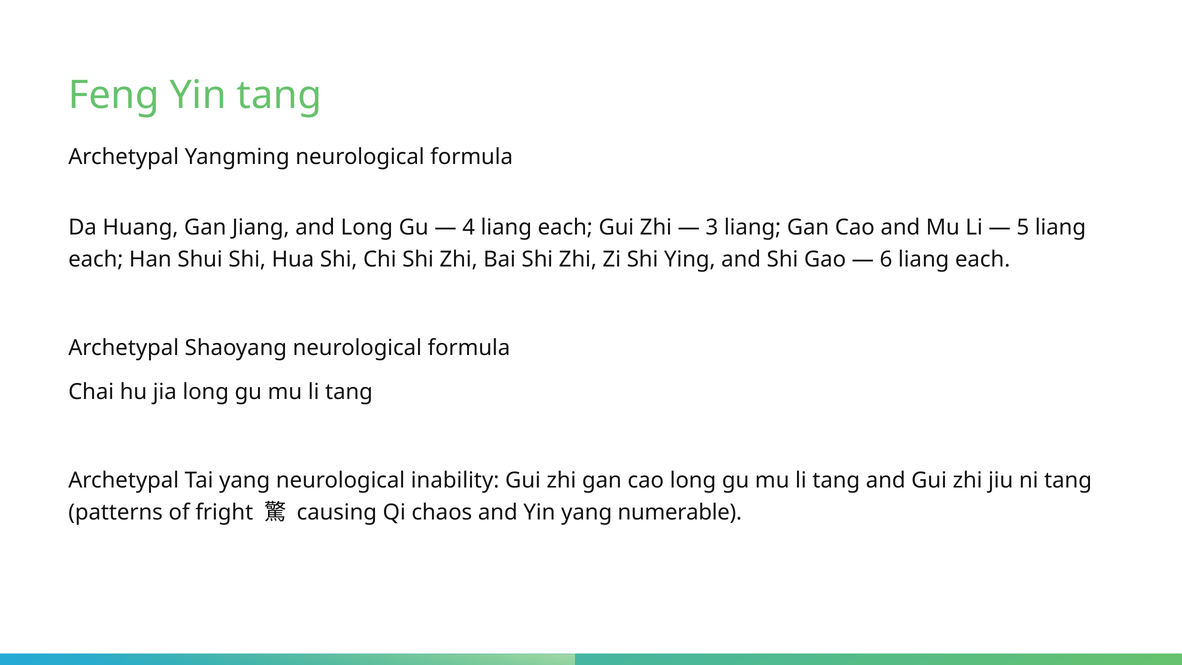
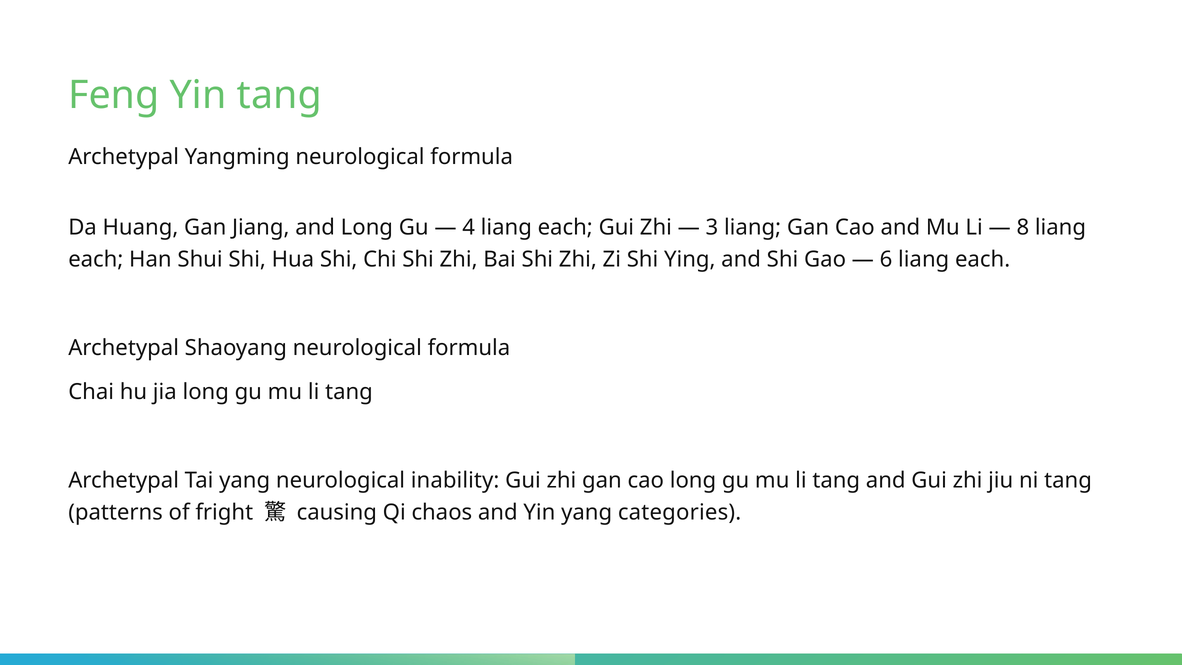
5: 5 -> 8
numerable: numerable -> categories
